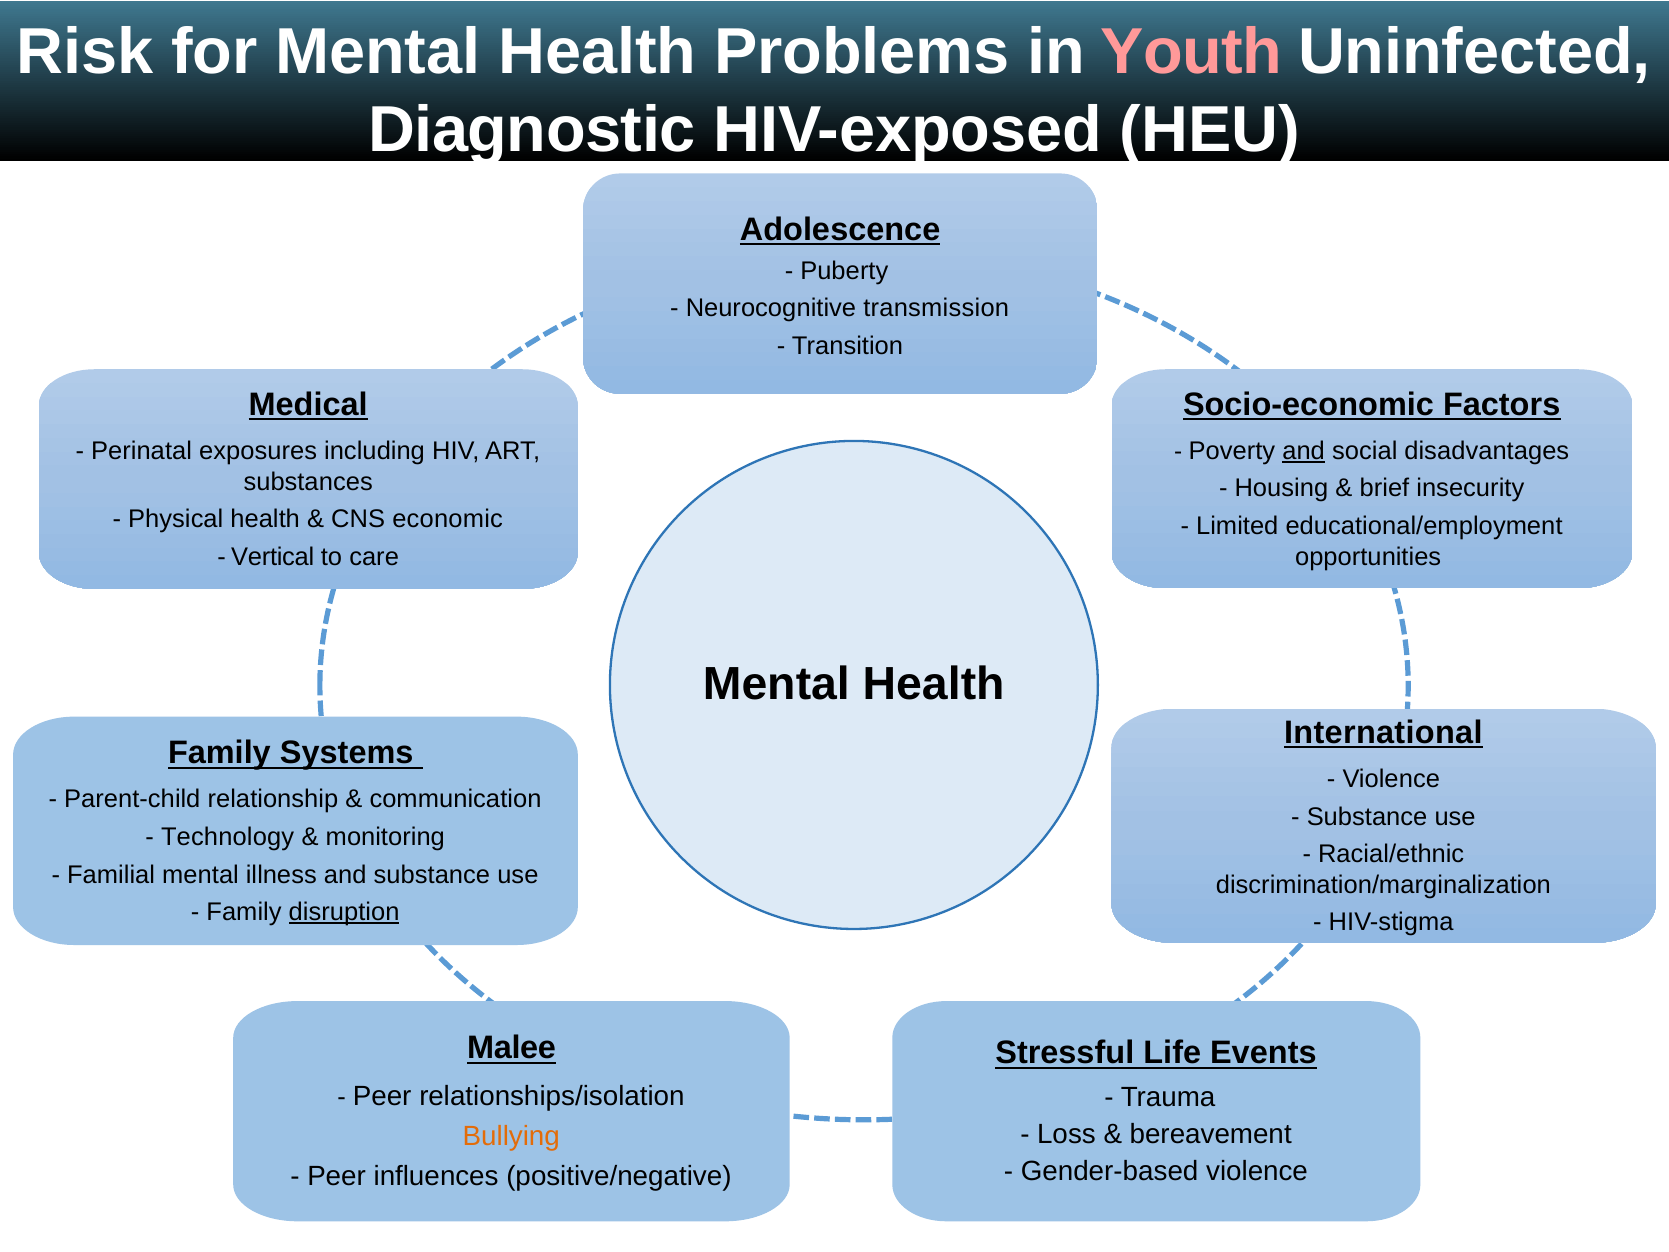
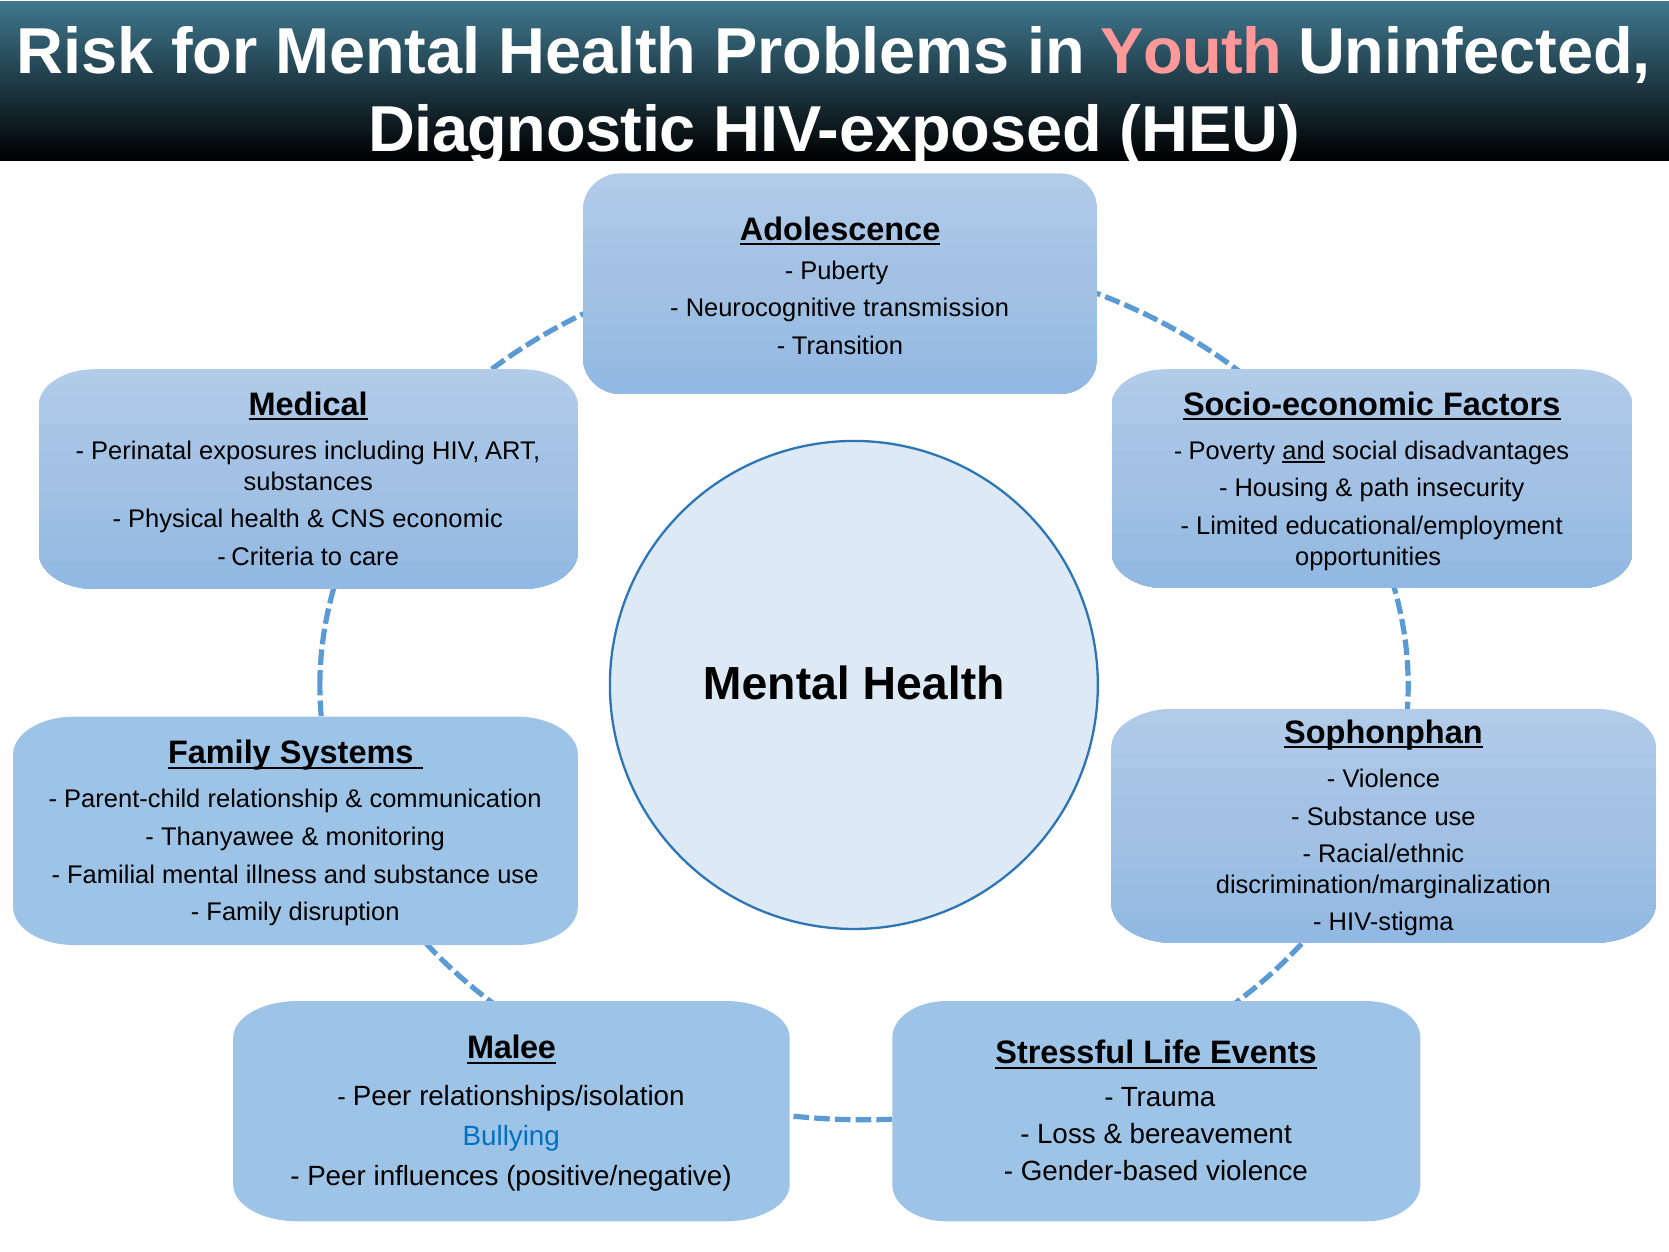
brief: brief -> path
Vertical: Vertical -> Criteria
International: International -> Sophonphan
Technology: Technology -> Thanyawee
disruption underline: present -> none
Bullying colour: orange -> blue
